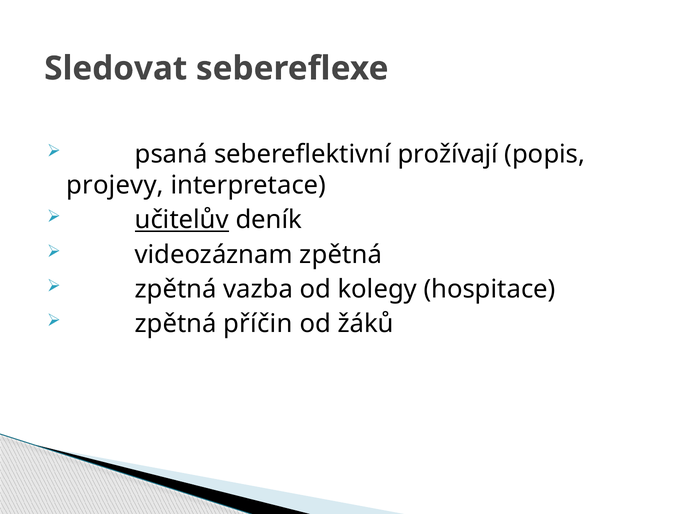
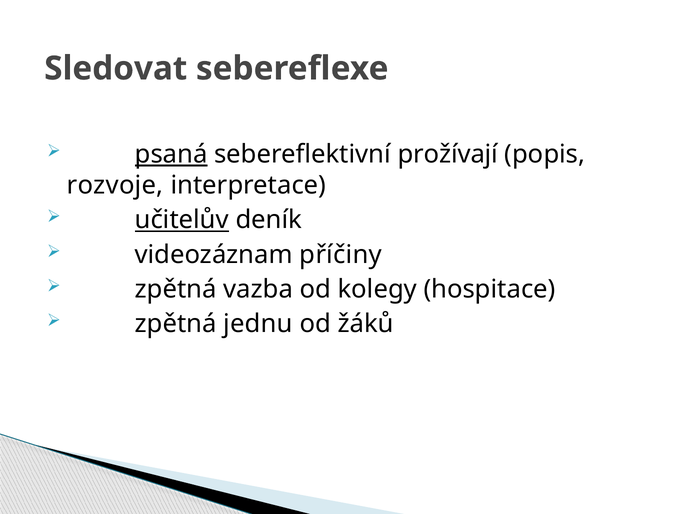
psaná underline: none -> present
projevy: projevy -> rozvoje
videozáznam zpětná: zpětná -> příčiny
příčin: příčin -> jednu
